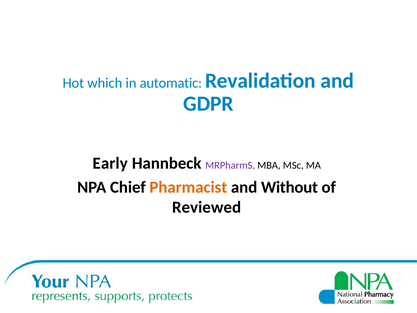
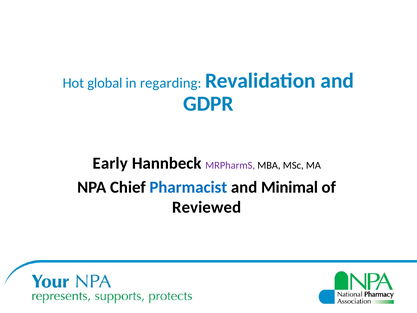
which: which -> global
automatic: automatic -> regarding
Pharmacist colour: orange -> blue
Without: Without -> Minimal
